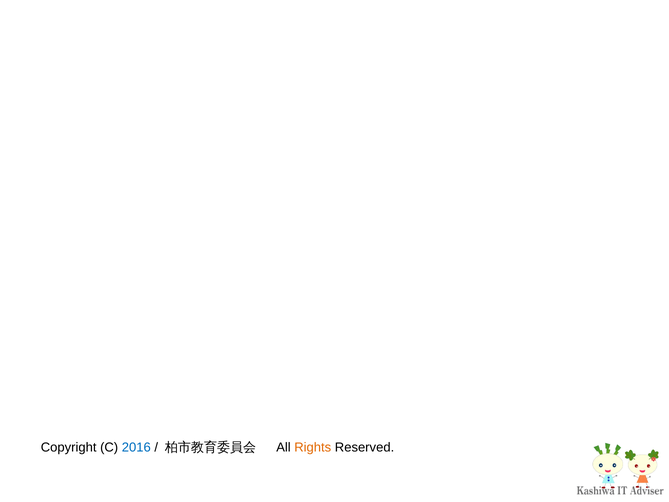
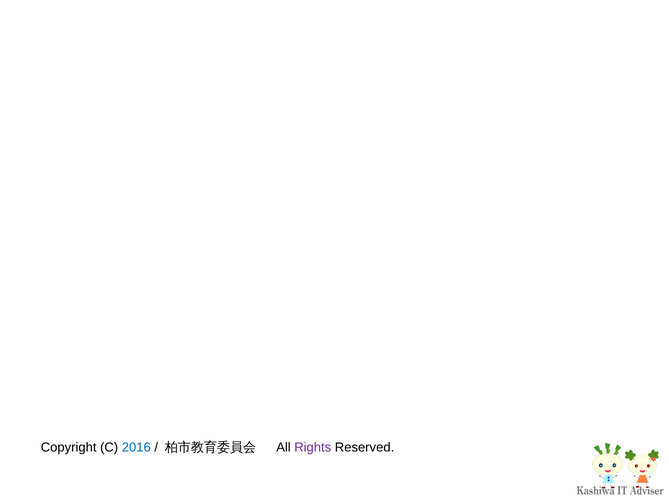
Rights colour: orange -> purple
